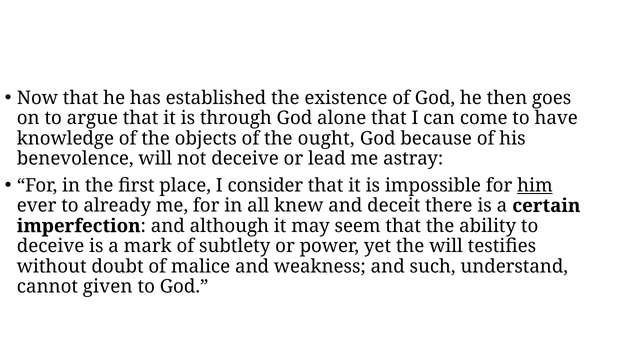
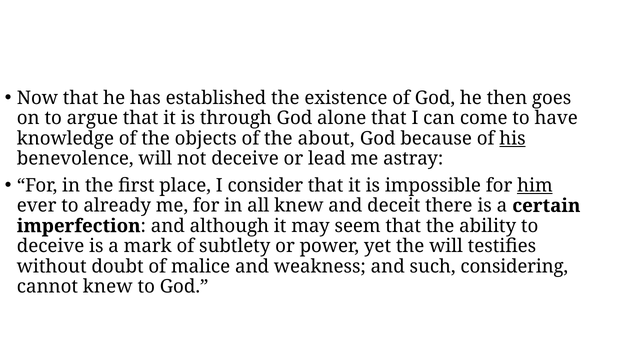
ought: ought -> about
his underline: none -> present
understand: understand -> considering
cannot given: given -> knew
